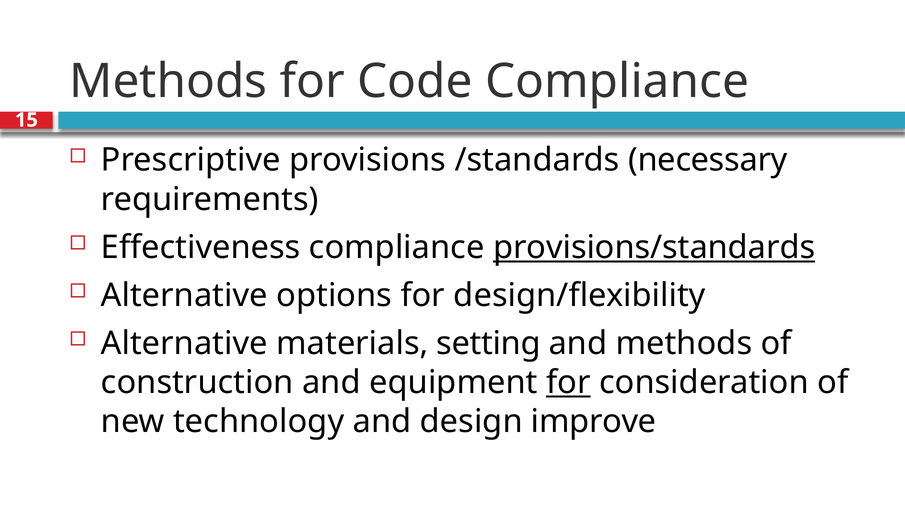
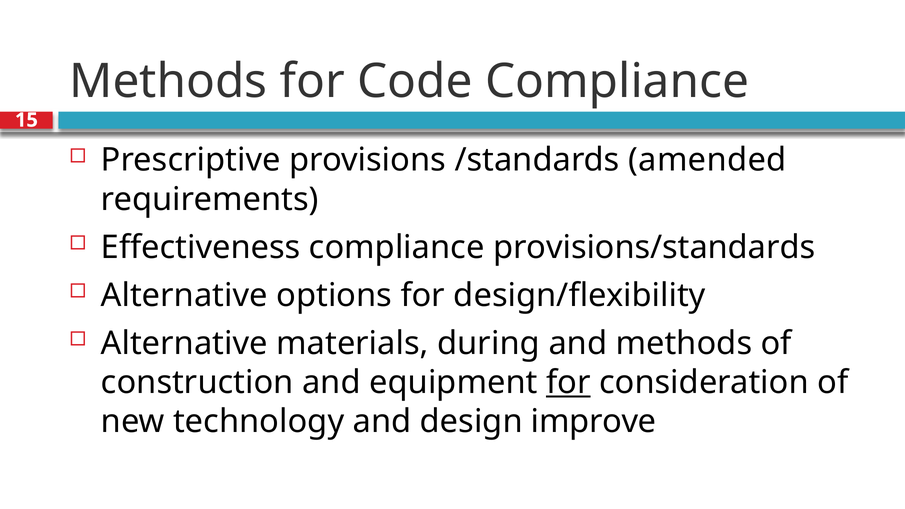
necessary: necessary -> amended
provisions/standards underline: present -> none
setting: setting -> during
